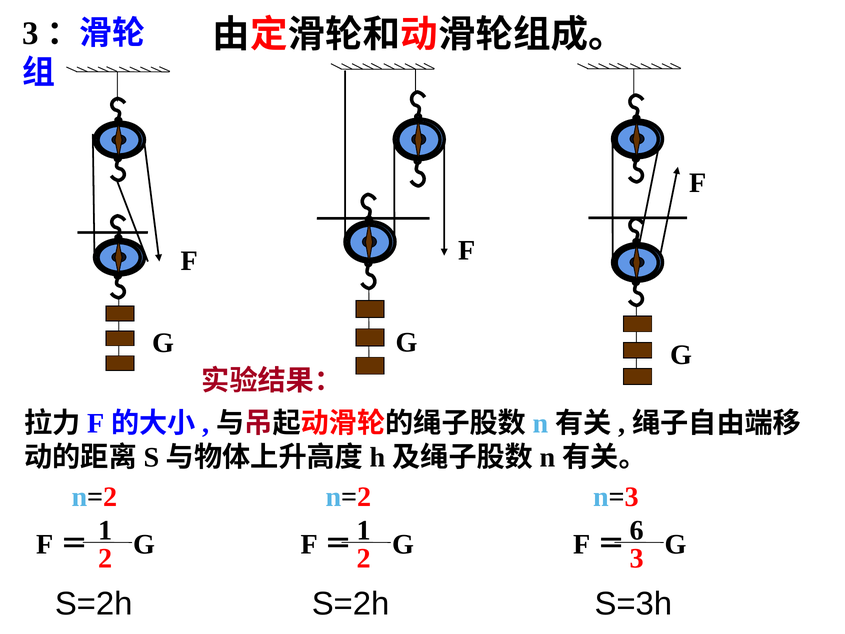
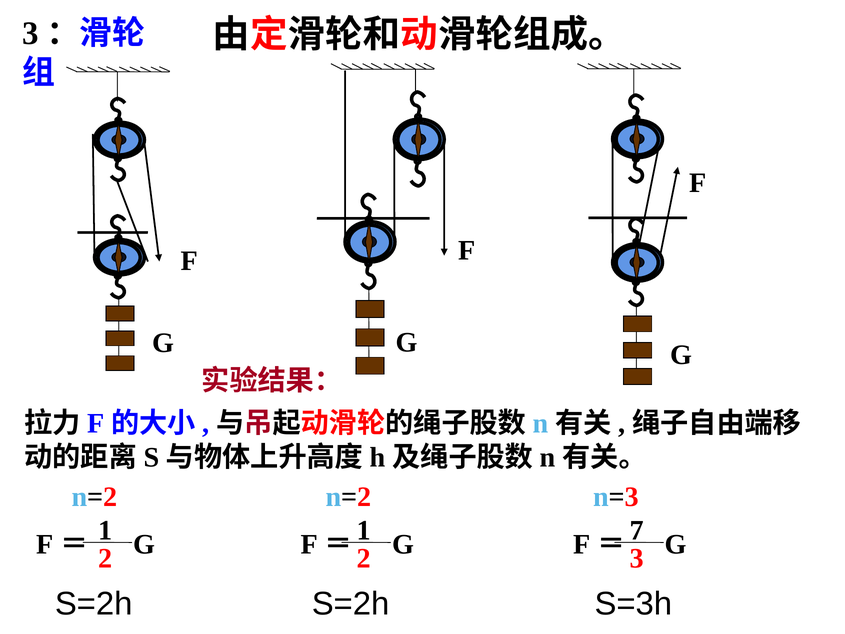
6: 6 -> 7
